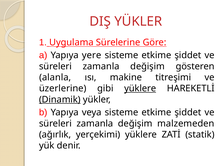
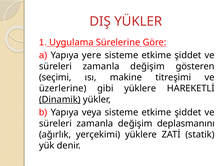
alanla: alanla -> seçimi
yüklere at (140, 89) underline: present -> none
malzemeden: malzemeden -> deplasmanını
